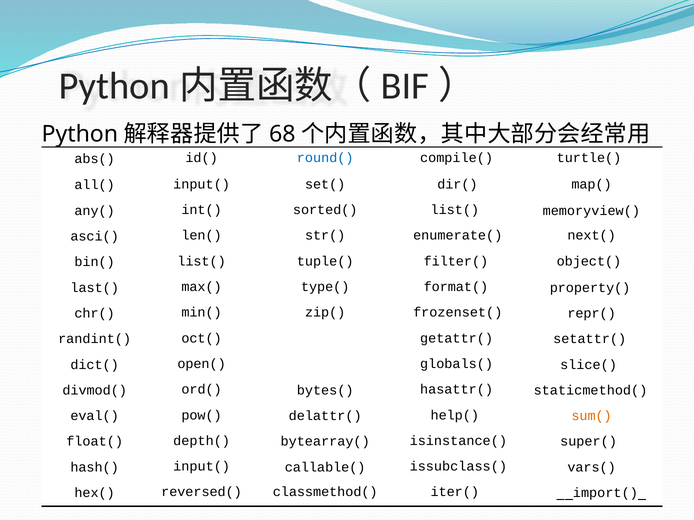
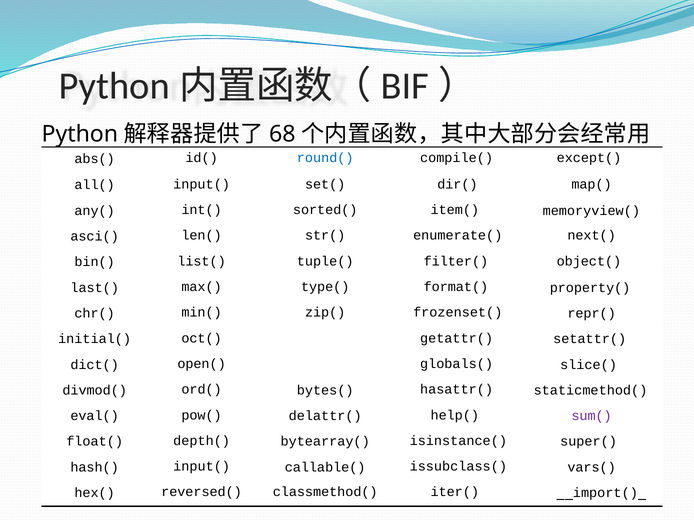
turtle(: turtle( -> except(
sorted( list(: list( -> item(
randint(: randint( -> initial(
sum( colour: orange -> purple
